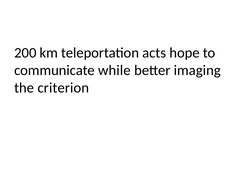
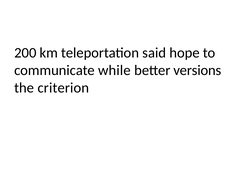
acts: acts -> said
imaging: imaging -> versions
